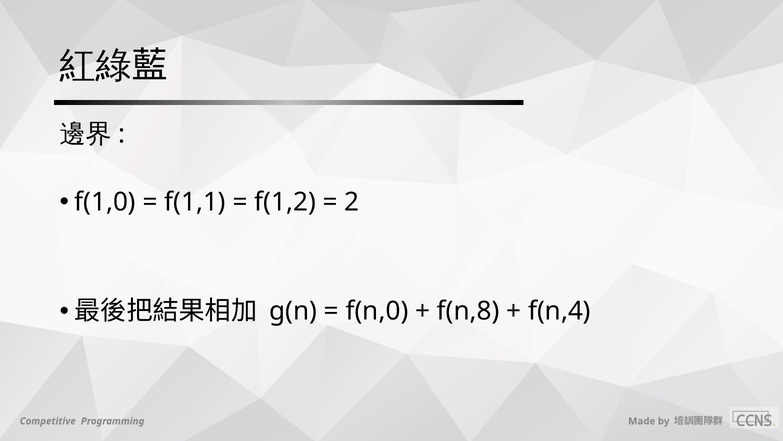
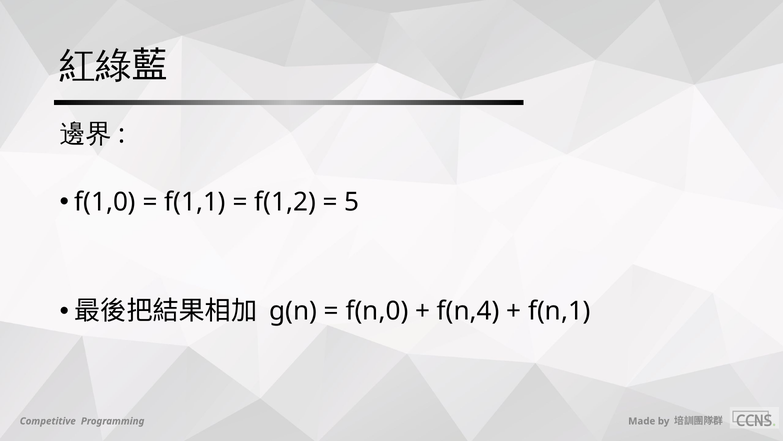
2: 2 -> 5
f(n,8: f(n,8 -> f(n,4
f(n,4: f(n,4 -> f(n,1
